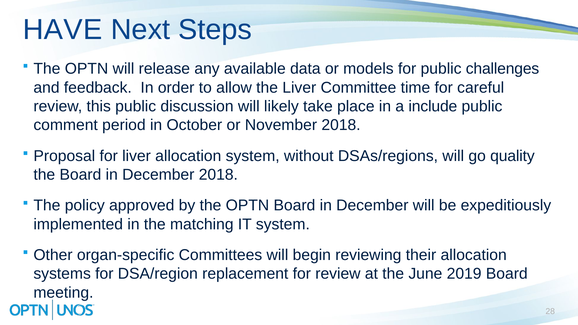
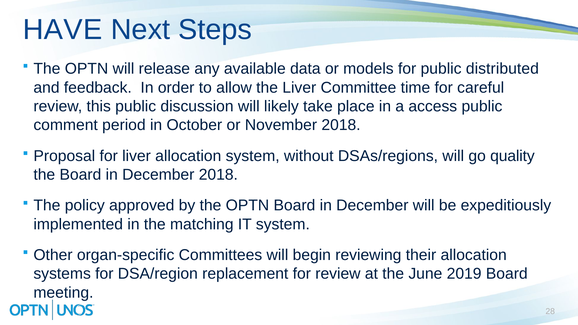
challenges: challenges -> distributed
include: include -> access
